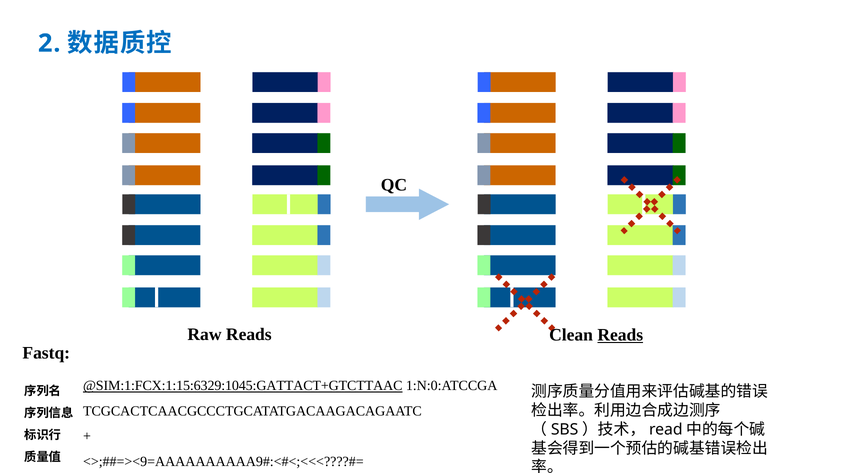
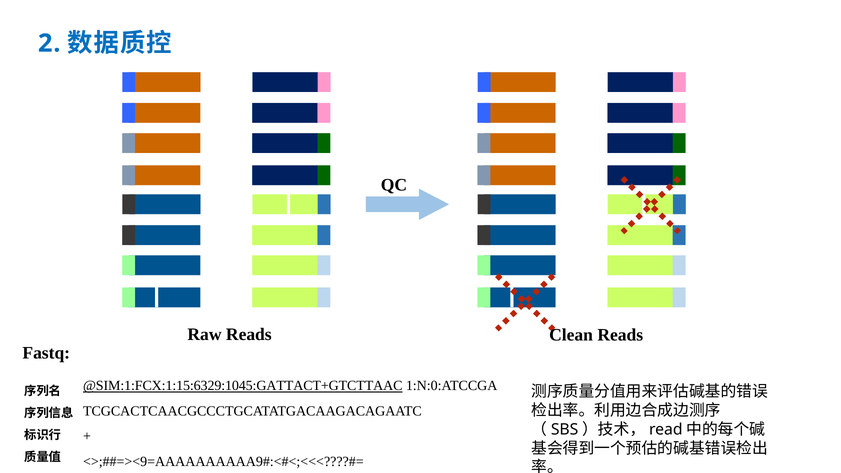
Reads at (620, 335) underline: present -> none
